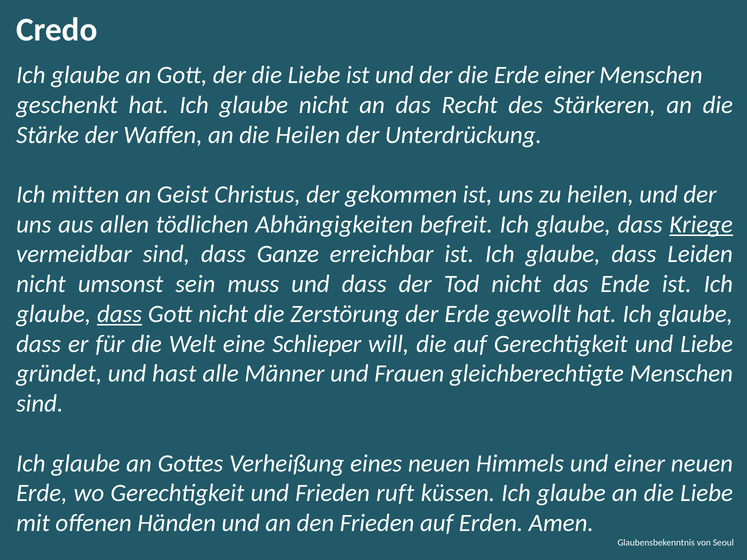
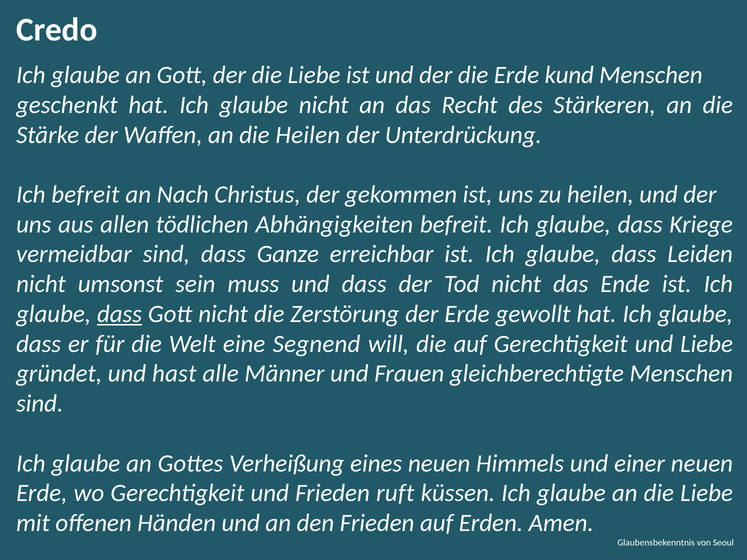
Erde einer: einer -> kund
Ich mitten: mitten -> befreit
Geist: Geist -> Nach
Kriege underline: present -> none
Schlieper: Schlieper -> Segnend
